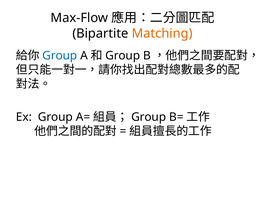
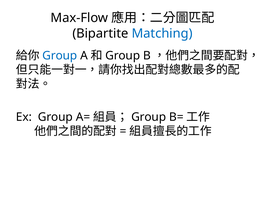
Matching colour: orange -> blue
